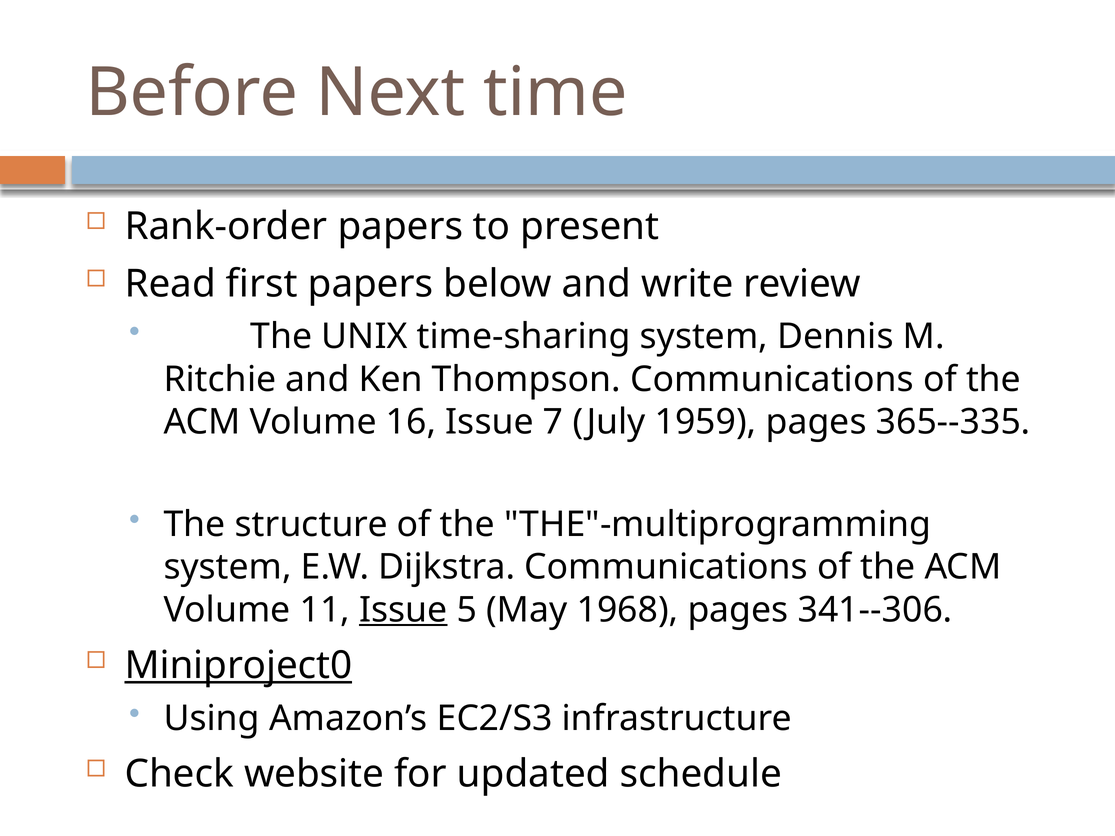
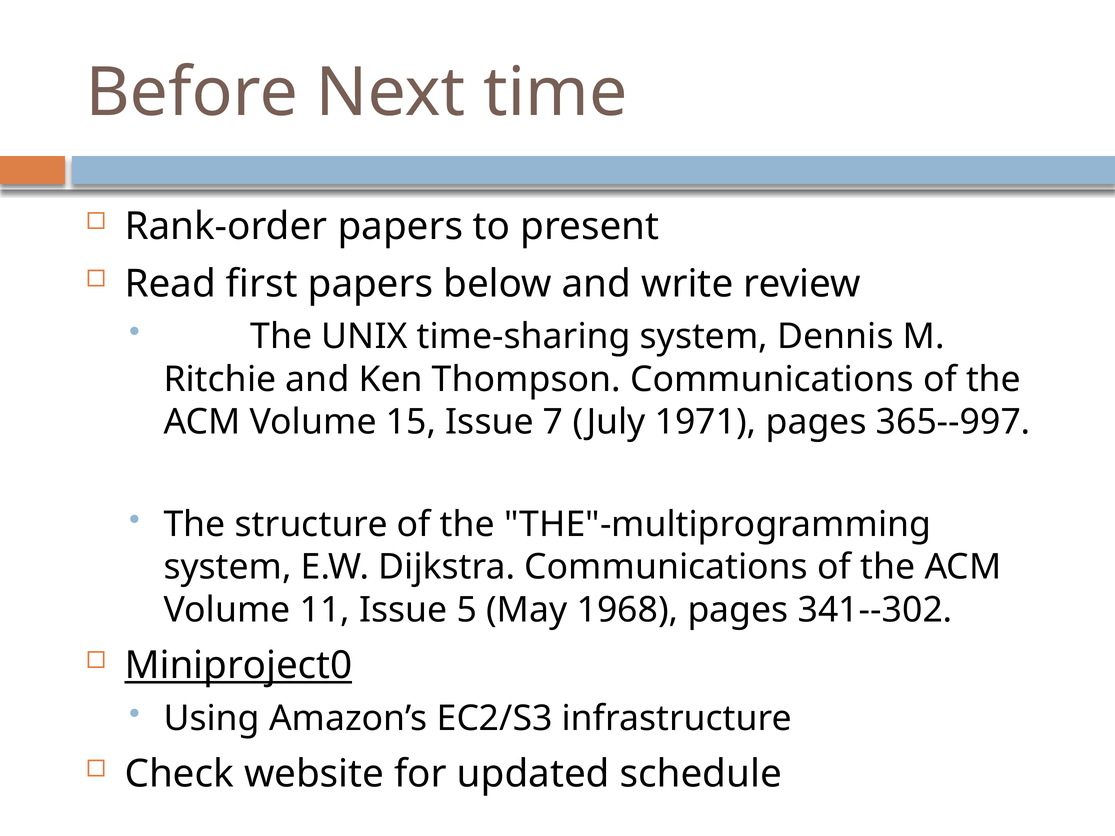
16: 16 -> 15
1959: 1959 -> 1971
365--335: 365--335 -> 365--997
Issue at (403, 610) underline: present -> none
341--306: 341--306 -> 341--302
